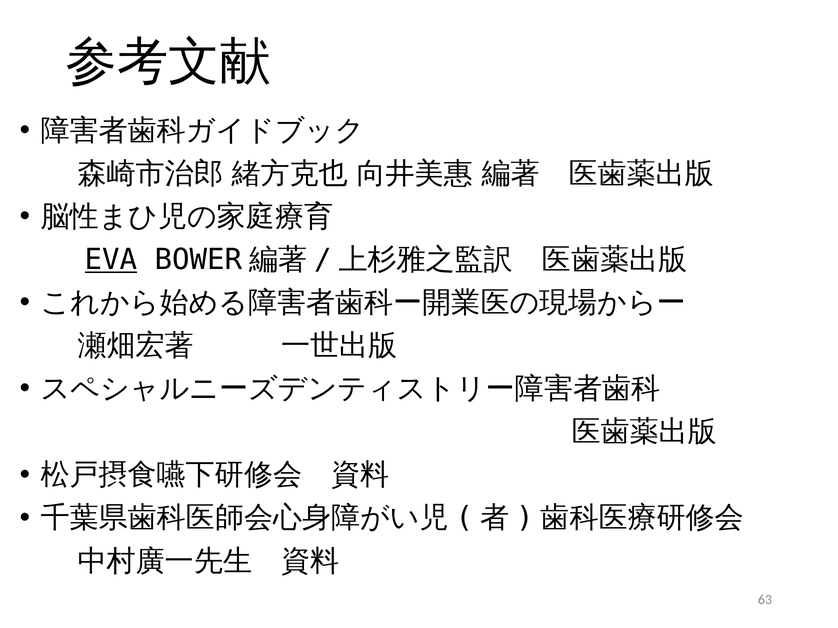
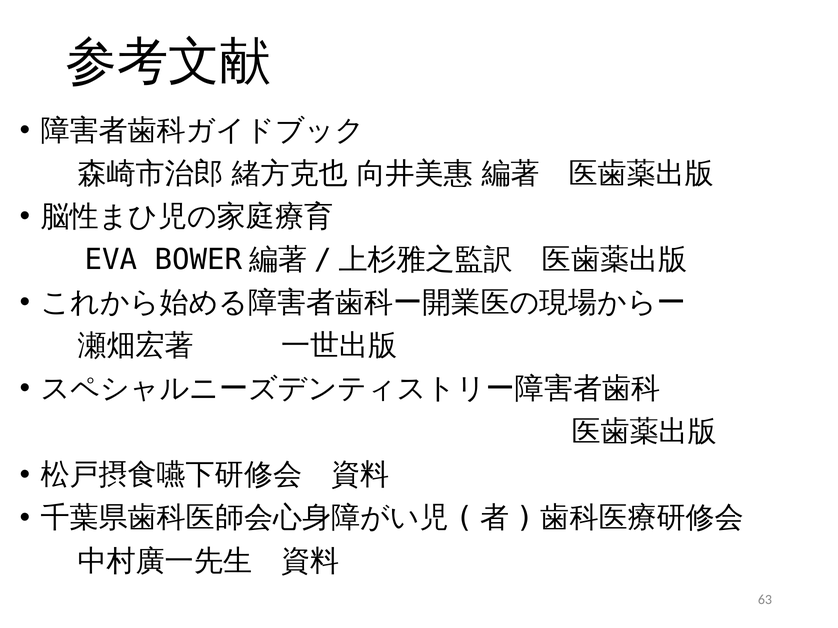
EVA underline: present -> none
